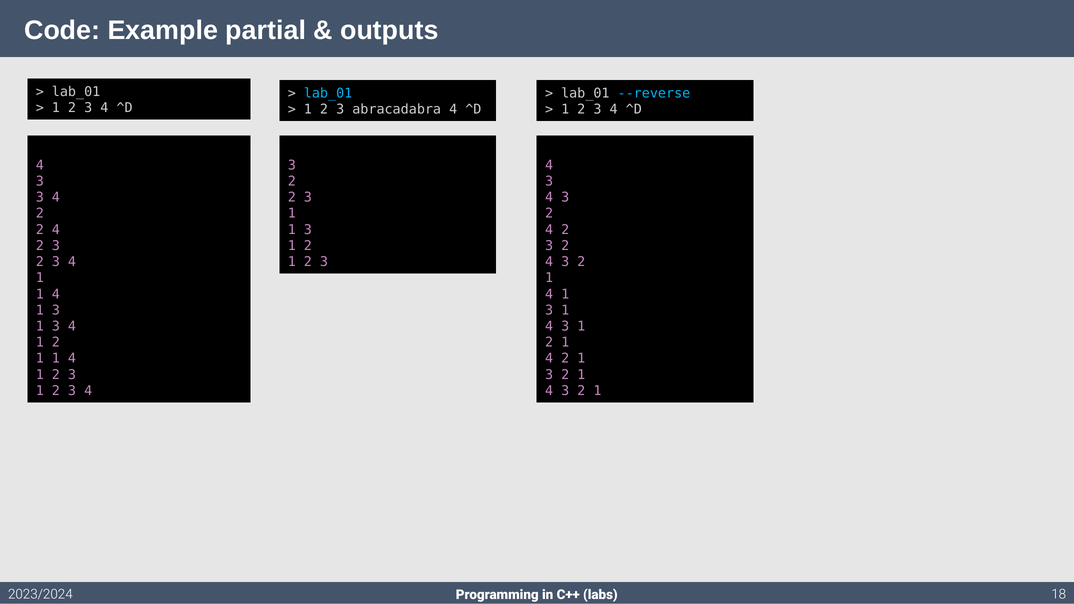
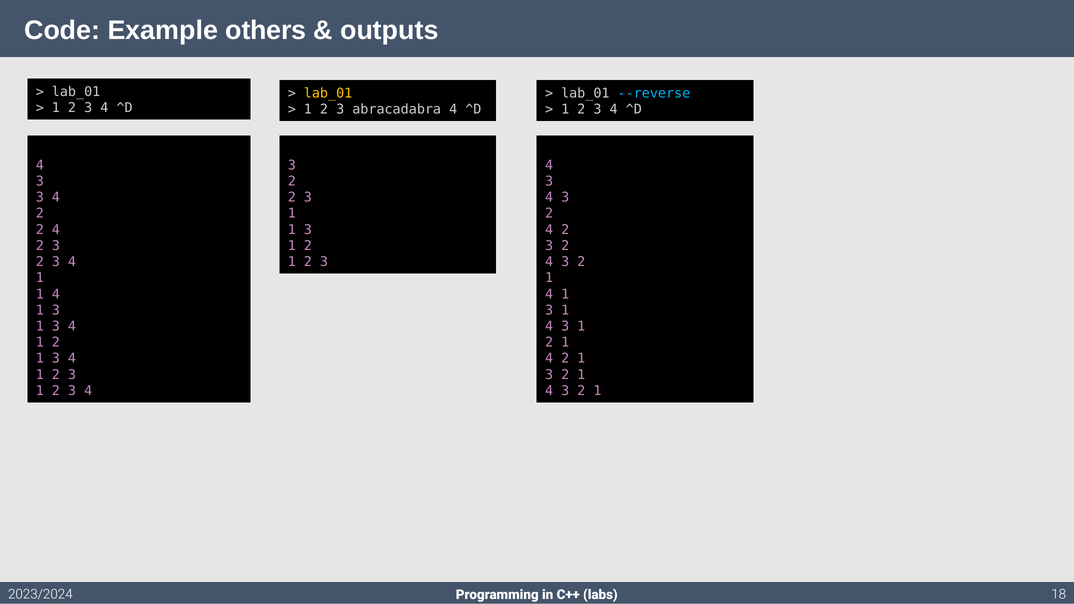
partial: partial -> others
lab_01 at (328, 93) colour: light blue -> yellow
1 at (56, 359): 1 -> 3
